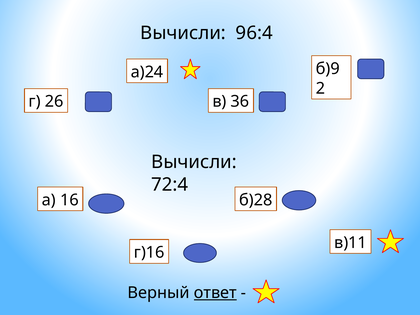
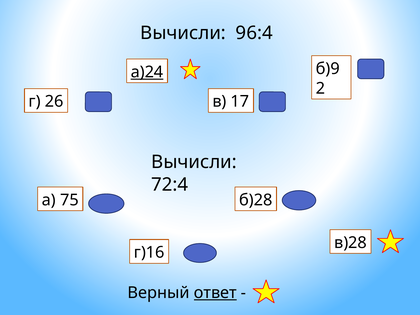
а)24 underline: none -> present
36: 36 -> 17
16: 16 -> 75
в)11: в)11 -> в)28
